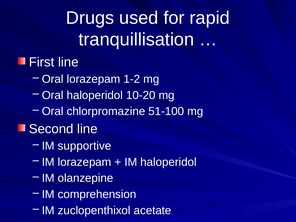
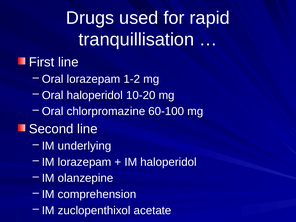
51-100: 51-100 -> 60-100
supportive: supportive -> underlying
